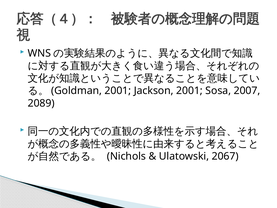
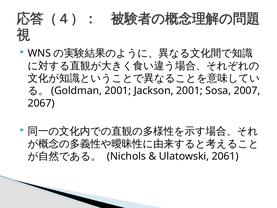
2089: 2089 -> 2067
2067: 2067 -> 2061
